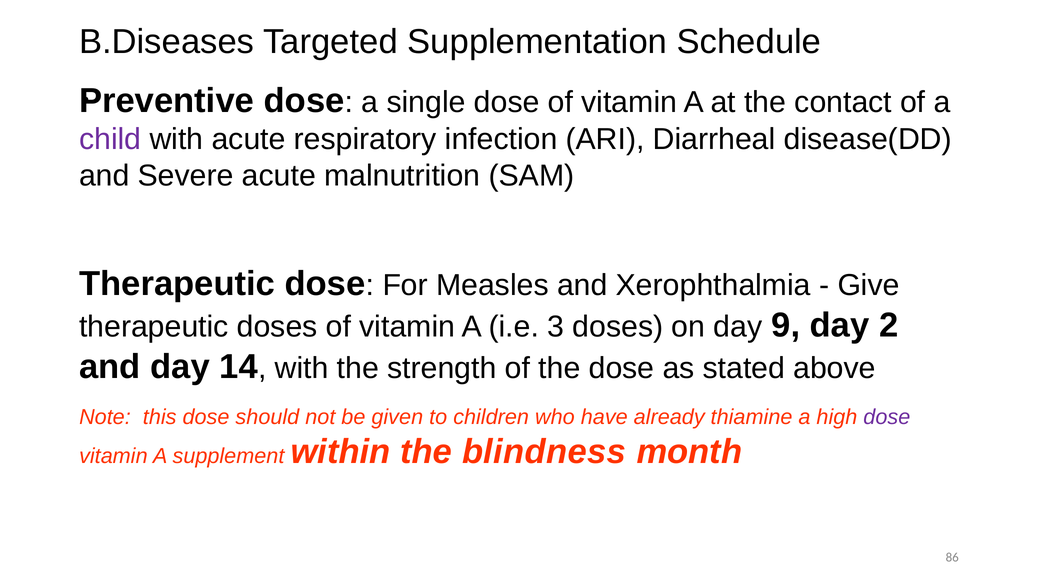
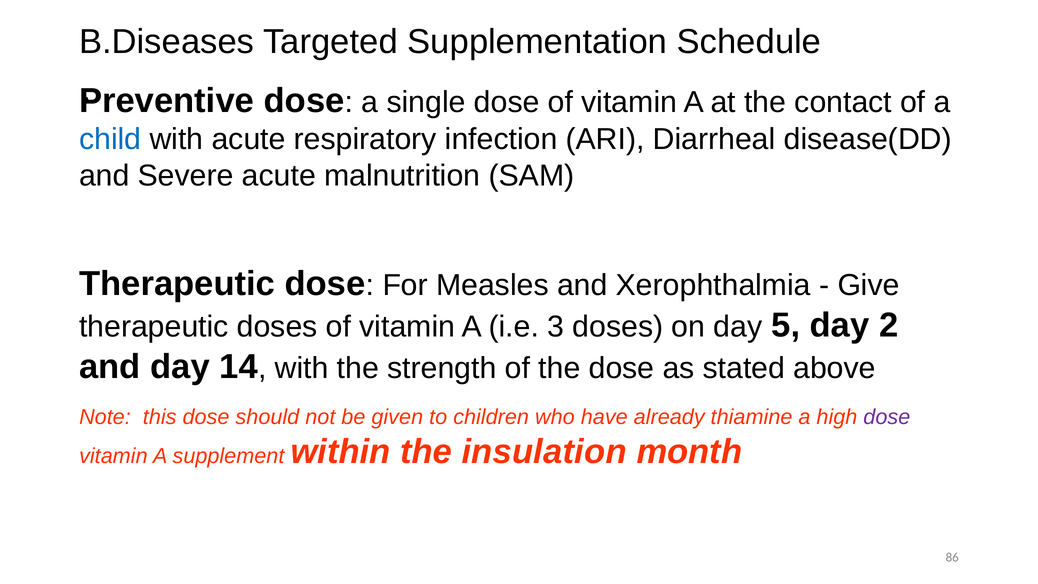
child colour: purple -> blue
9: 9 -> 5
blindness: blindness -> insulation
